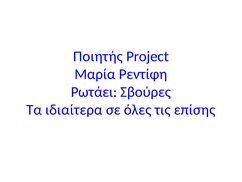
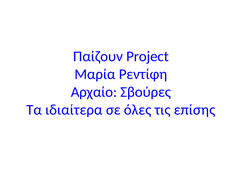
Ποιητής: Ποιητής -> Παίζουν
Ρωτάει: Ρωτάει -> Αρχαίο
